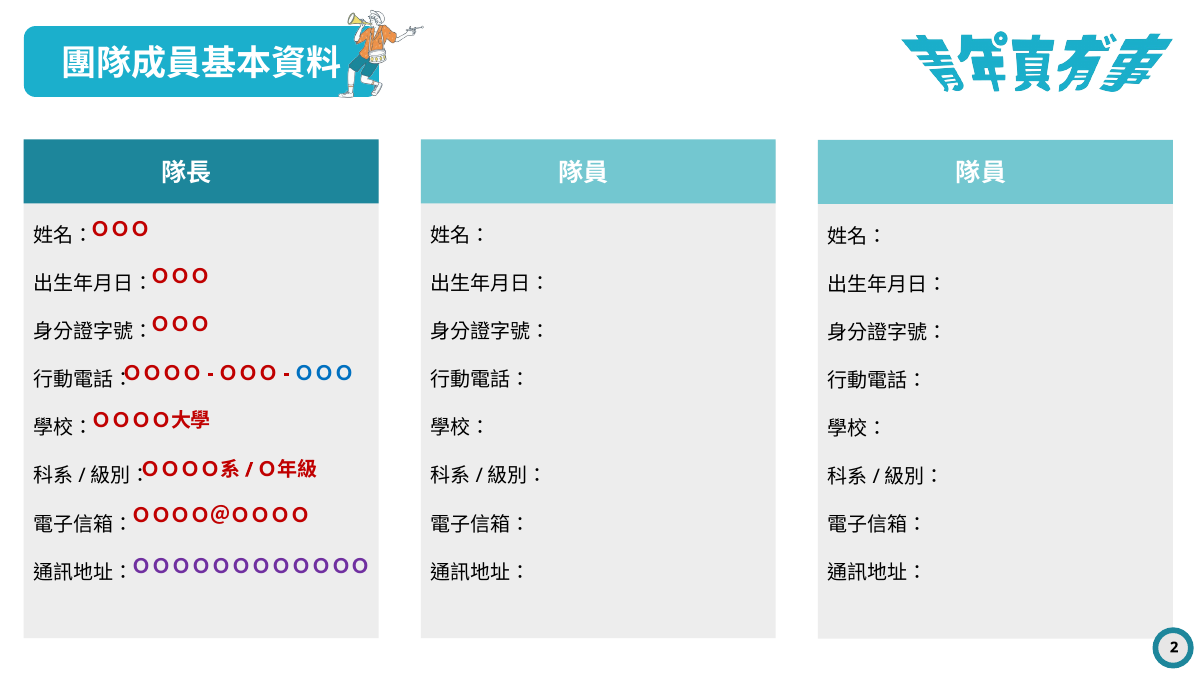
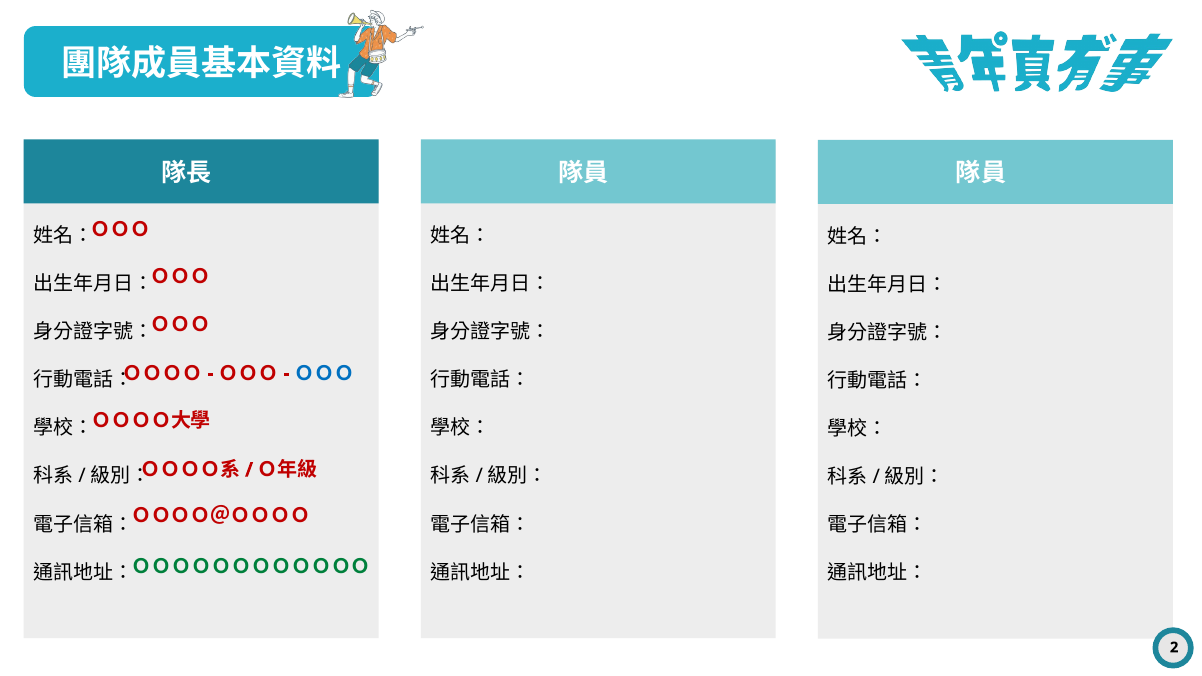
ＯＯＯＯＯＯＯＯＯＯＯＯ colour: purple -> green
